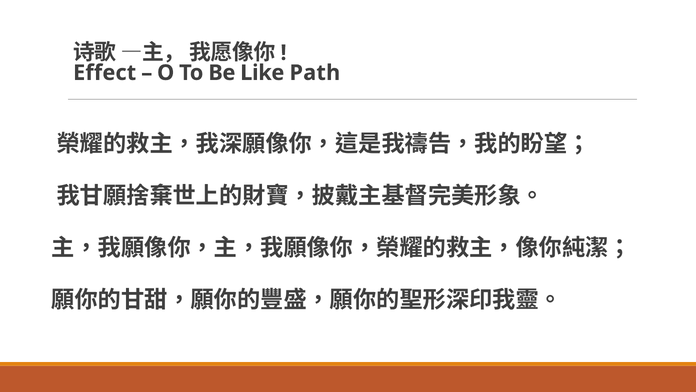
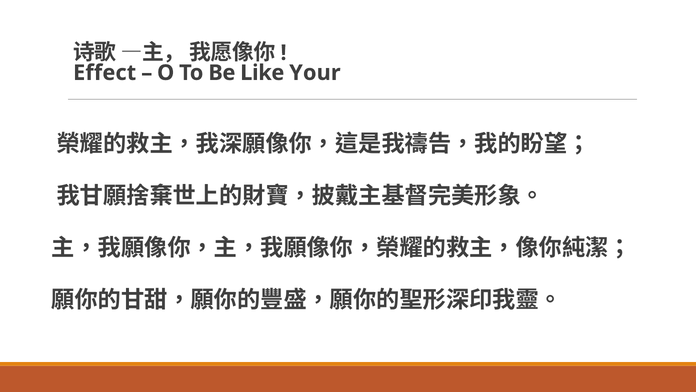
Path: Path -> Your
